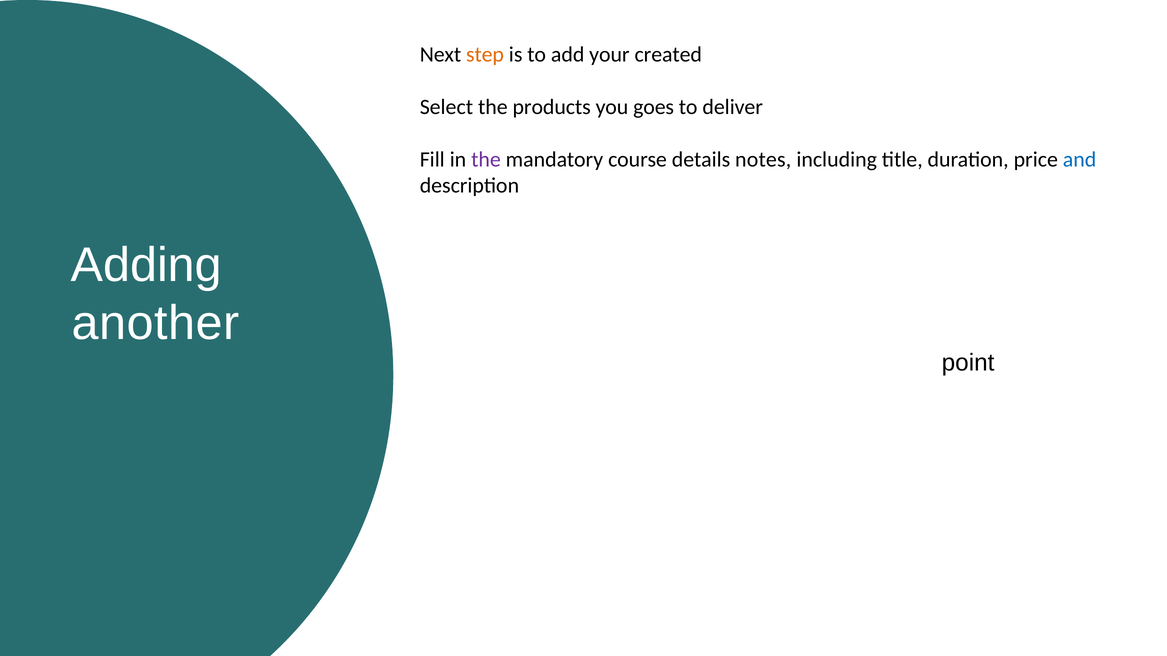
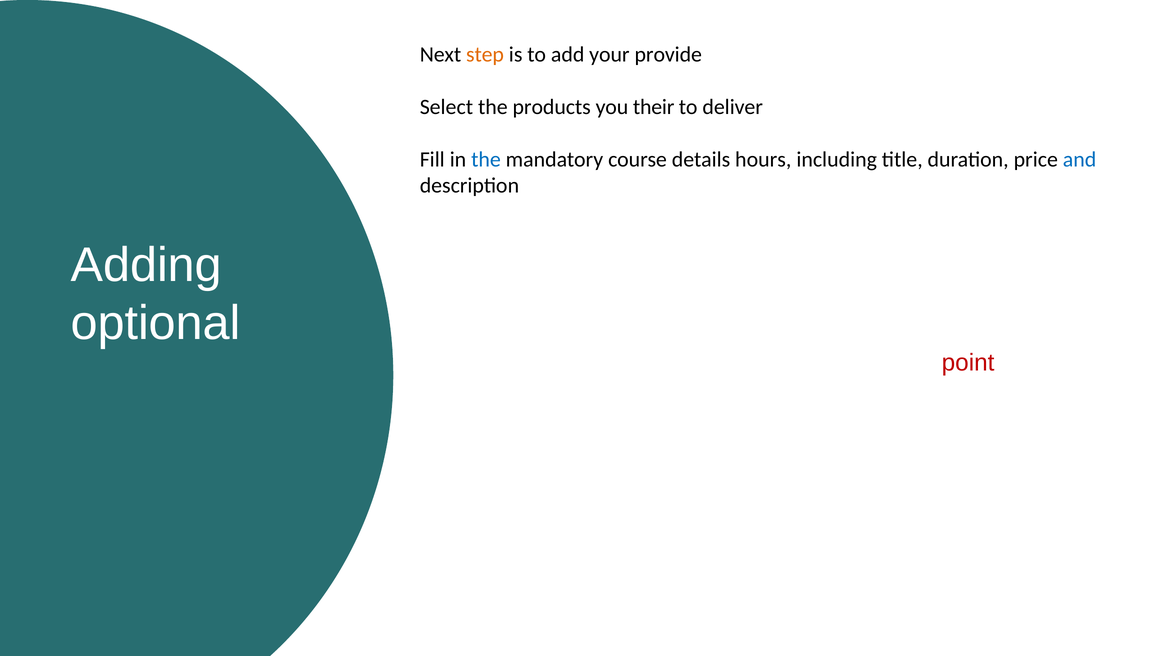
created: created -> provide
you goes: goes -> their
the at (486, 159) colour: purple -> blue
notes: notes -> hours
another: another -> optional
point colour: black -> red
